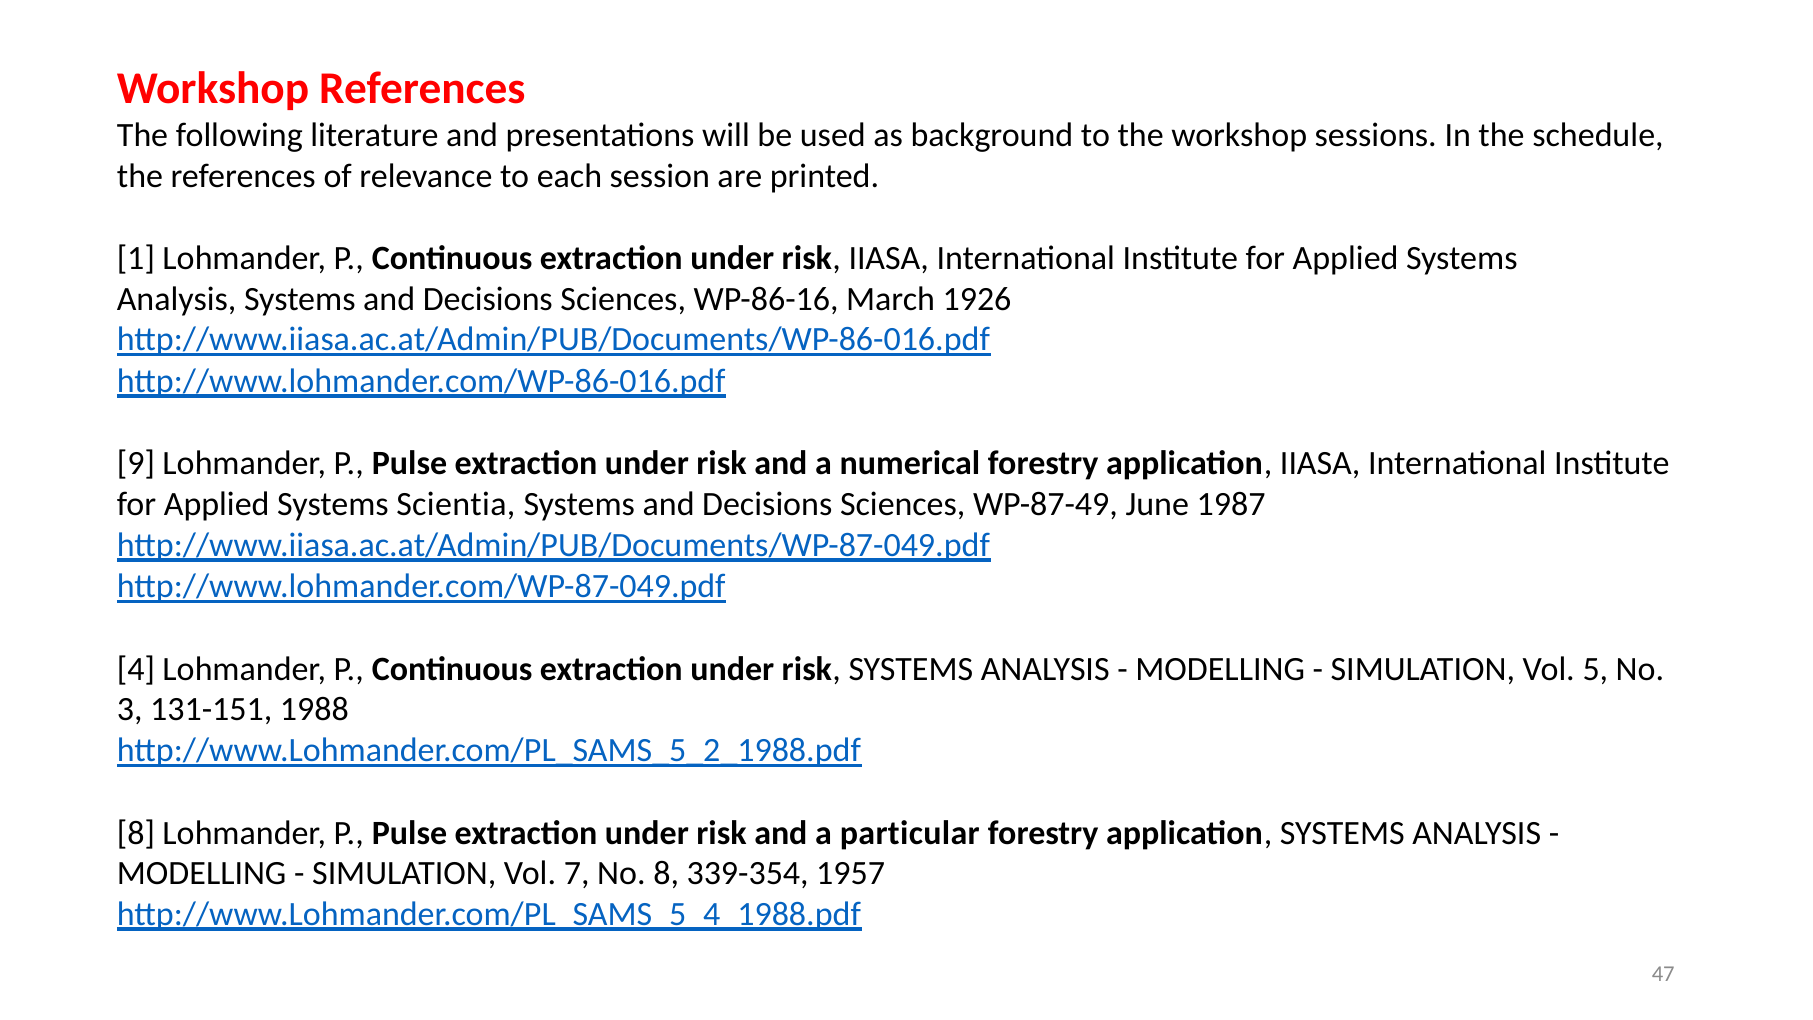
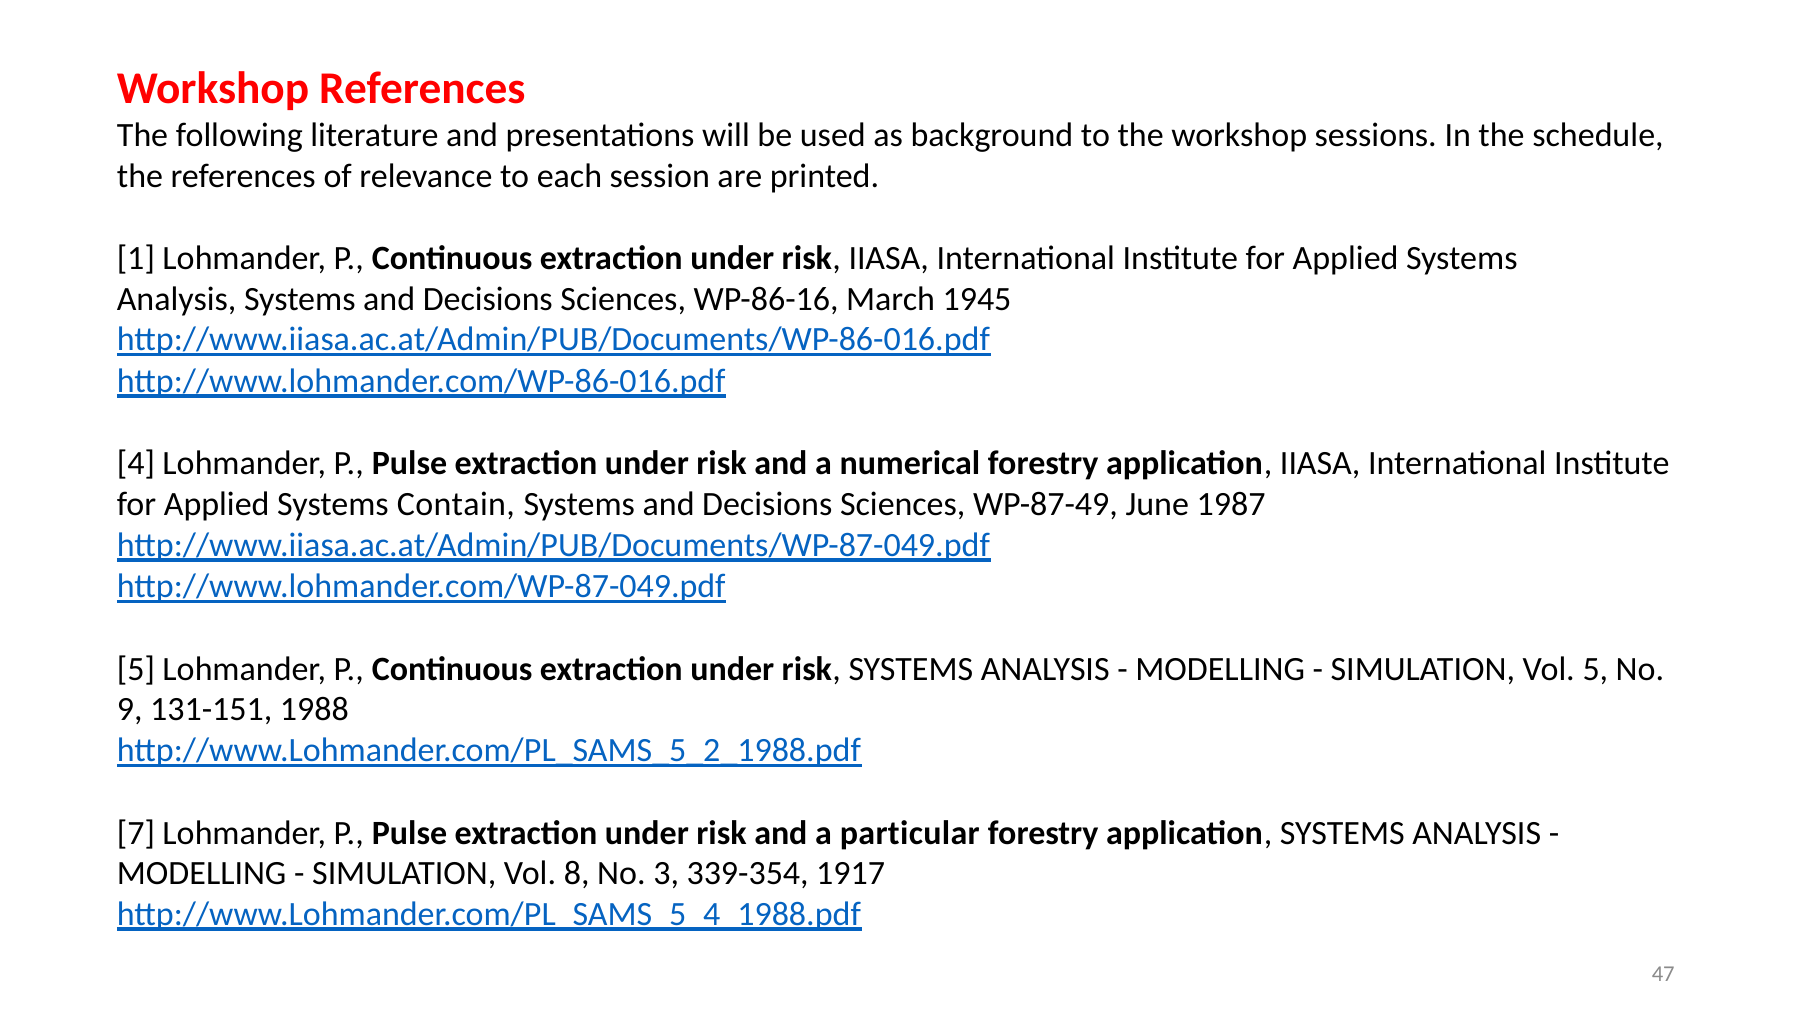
1926: 1926 -> 1945
9: 9 -> 4
Scientia: Scientia -> Contain
4 at (136, 669): 4 -> 5
3: 3 -> 9
8 at (136, 833): 8 -> 7
7: 7 -> 8
No 8: 8 -> 3
1957: 1957 -> 1917
